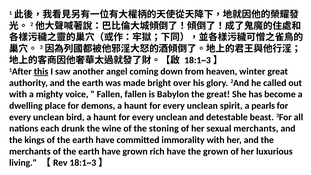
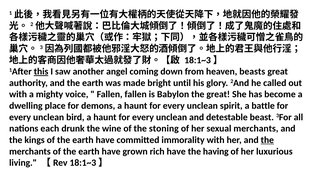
winter: winter -> beasts
over: over -> until
pearls: pearls -> battle
the at (267, 140) underline: none -> present
the grown: grown -> having
